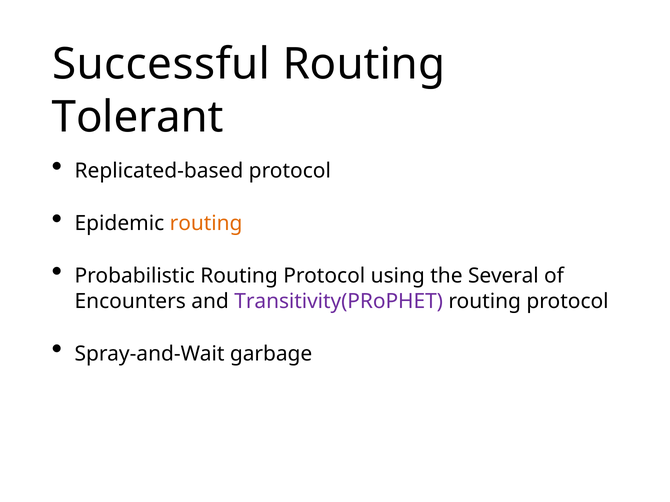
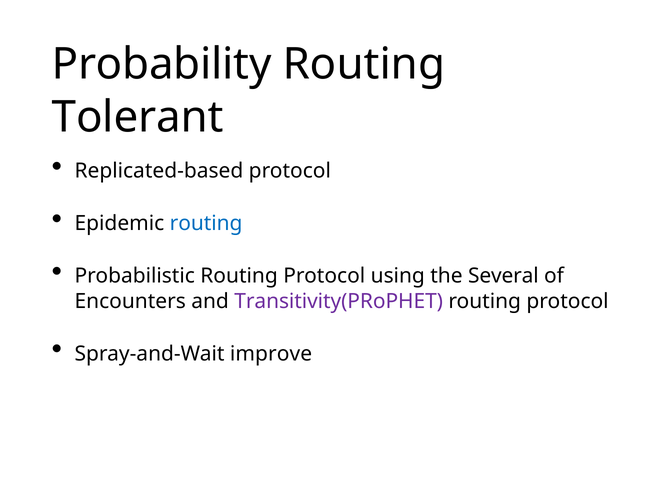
Successful: Successful -> Probability
routing at (206, 224) colour: orange -> blue
garbage: garbage -> improve
